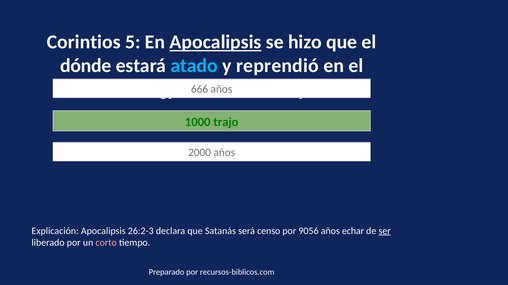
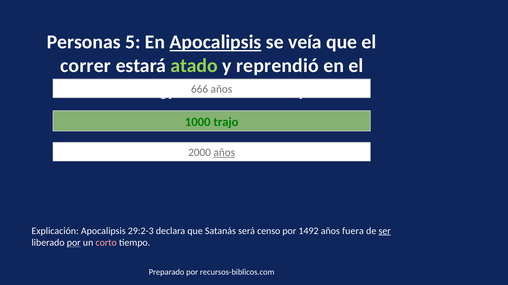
Corintios: Corintios -> Personas
hizo: hizo -> veía
dónde: dónde -> correr
atado colour: light blue -> light green
años at (224, 153) underline: none -> present
26:2-3: 26:2-3 -> 29:2-3
9056: 9056 -> 1492
echar: echar -> fuera
por at (74, 243) underline: none -> present
